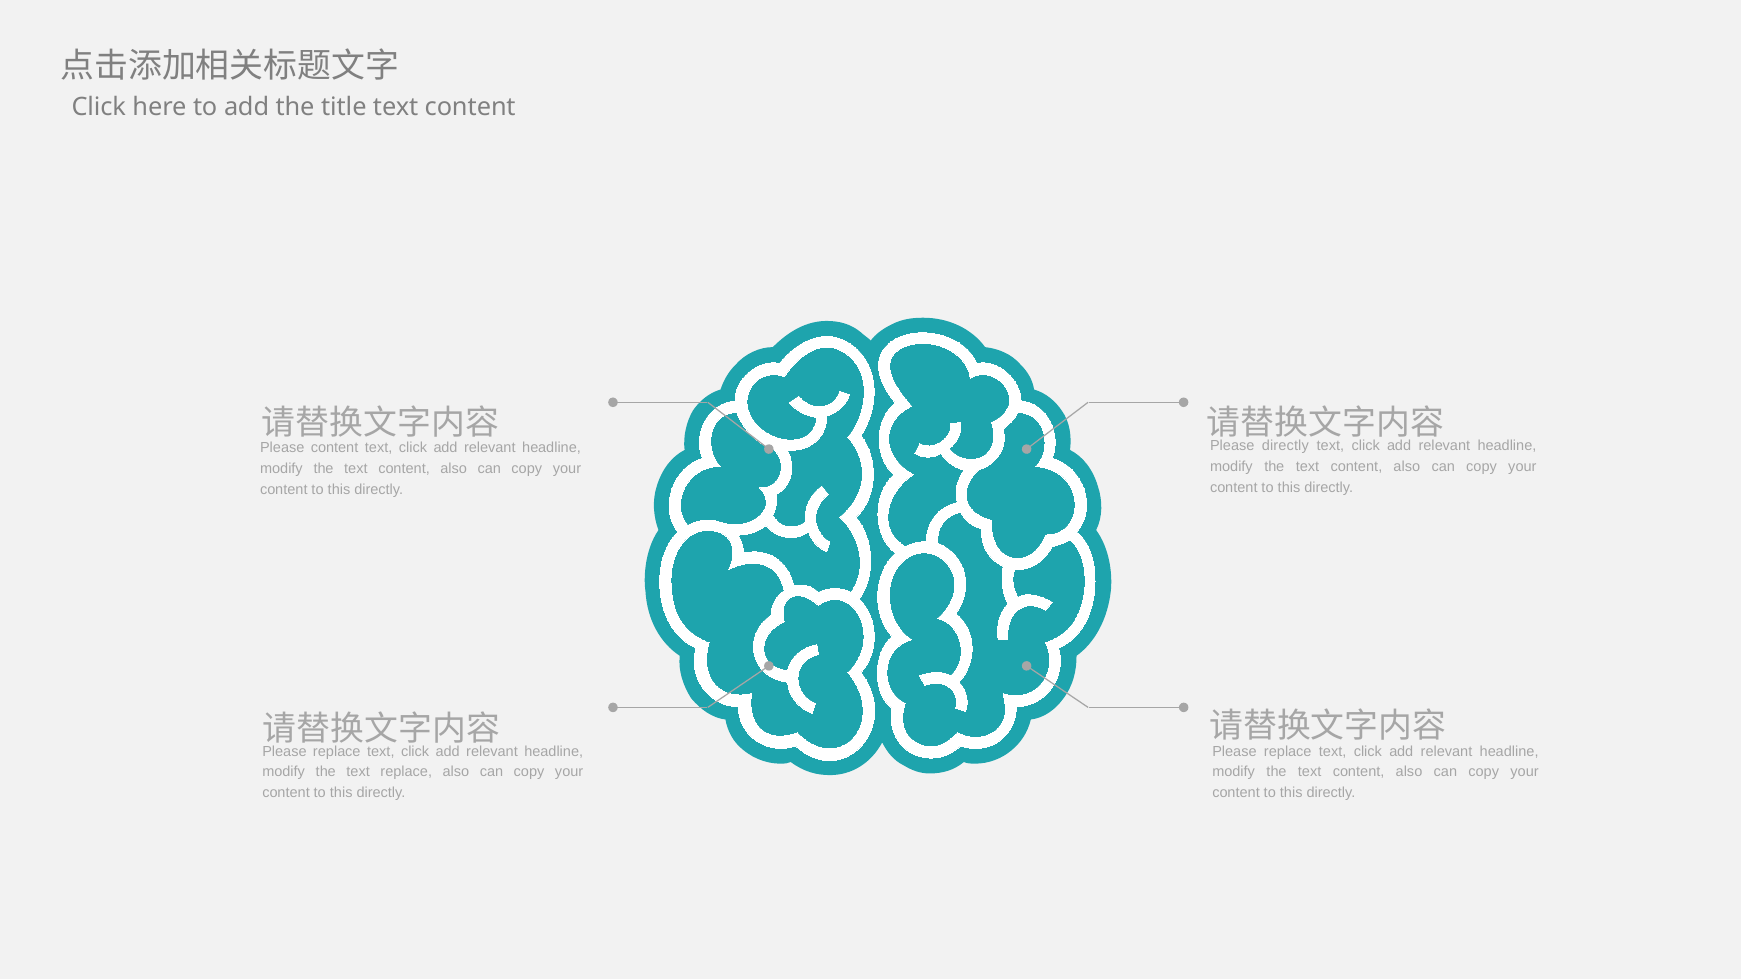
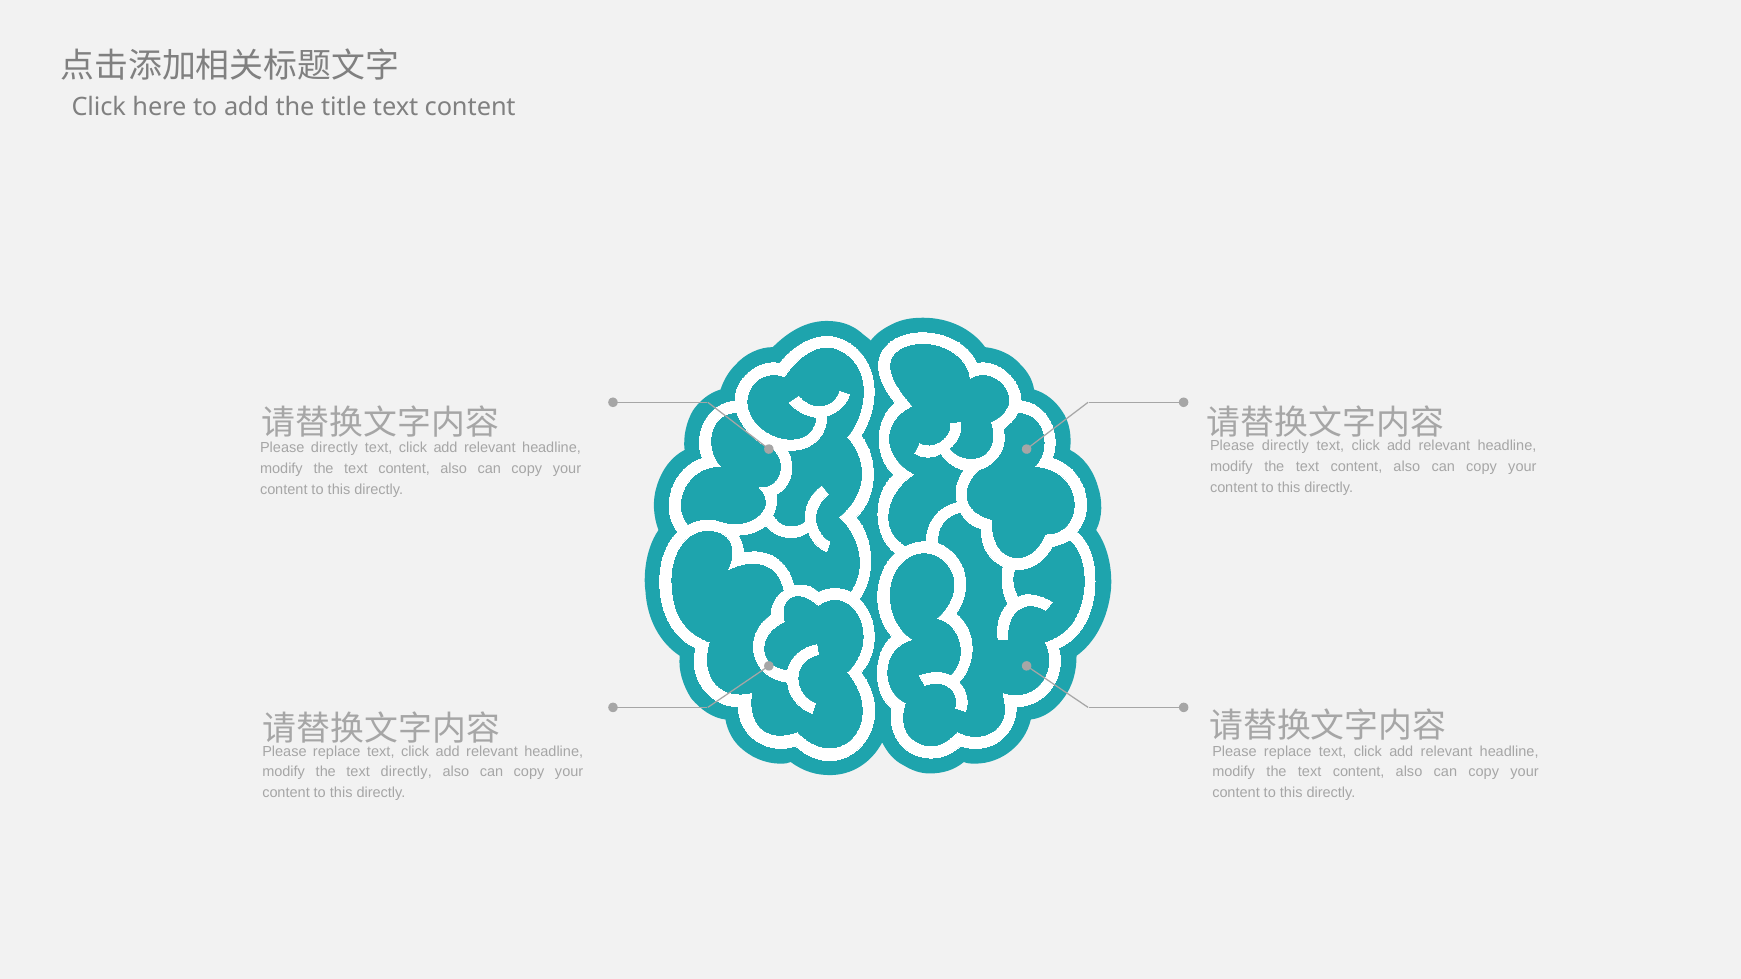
content at (335, 448): content -> directly
text replace: replace -> directly
